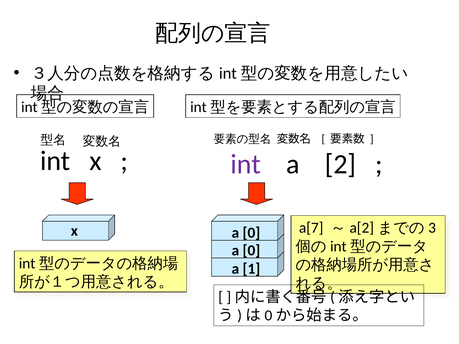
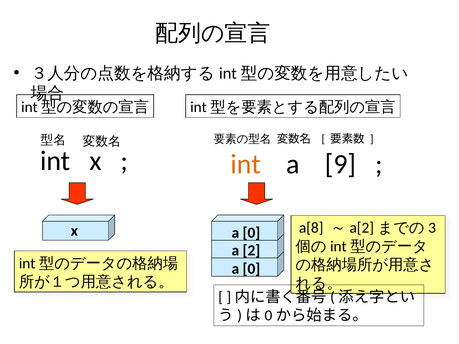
int at (246, 164) colour: purple -> orange
2: 2 -> 9
a[7: a[7 -> a[8
0 at (251, 251): 0 -> 2
1 at (251, 269): 1 -> 0
